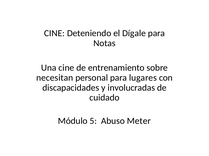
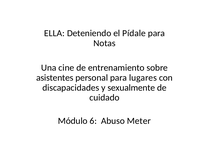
CINE at (54, 33): CINE -> ELLA
Dígale: Dígale -> Pídale
necesitan: necesitan -> asistentes
involucradas: involucradas -> sexualmente
5: 5 -> 6
